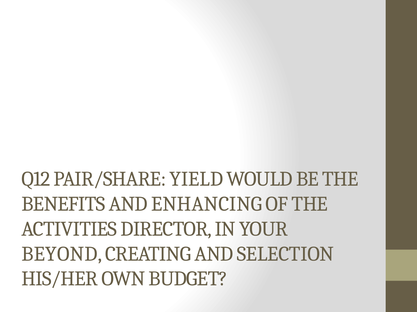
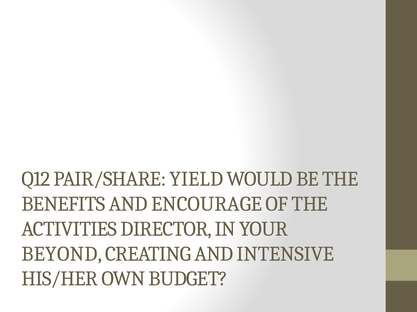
ENHANCING: ENHANCING -> ENCOURAGE
SELECTION: SELECTION -> INTENSIVE
